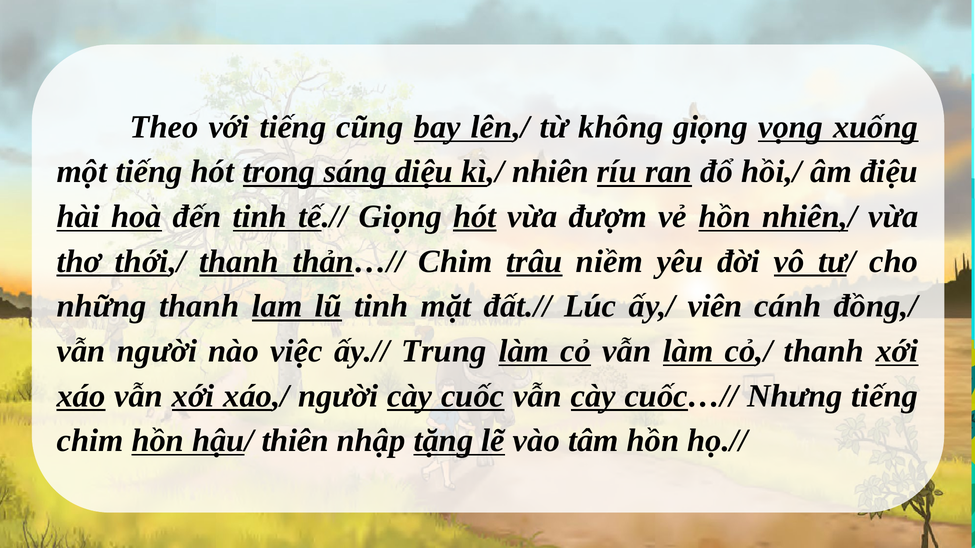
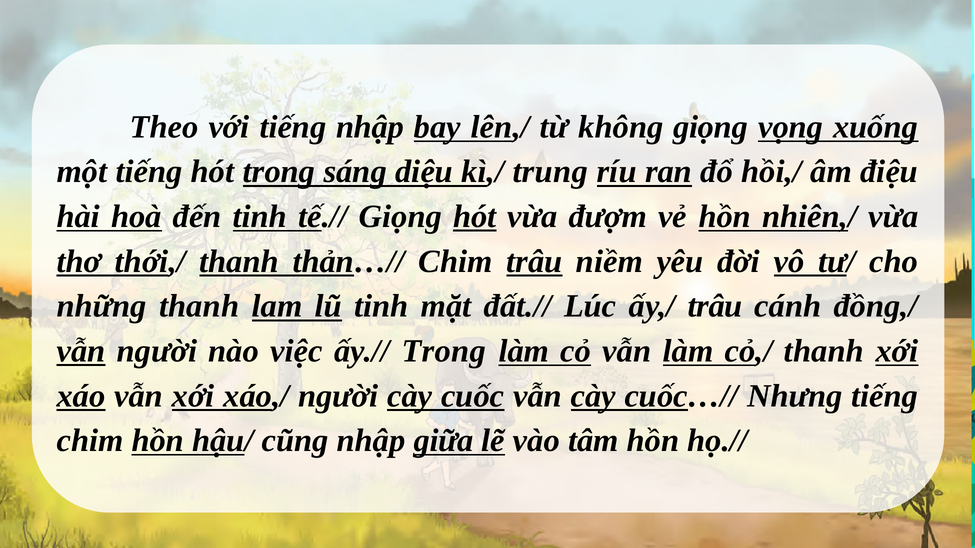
tiếng cũng: cũng -> nhập
nhiên: nhiên -> trung
ấy,/ viên: viên -> trâu
vẫn at (81, 351) underline: none -> present
ấy.// Trung: Trung -> Trong
thiên: thiên -> cũng
tặng: tặng -> giữa
